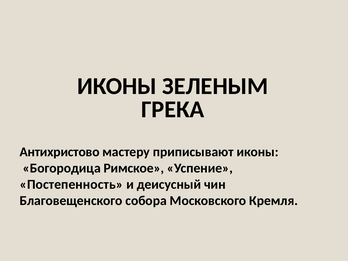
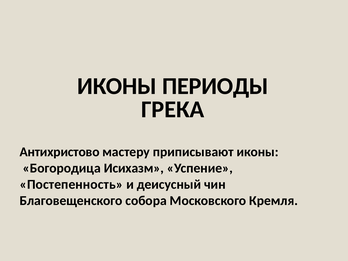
ЗЕЛЕНЫМ: ЗЕЛЕНЫМ -> ПЕРИОДЫ
Римское: Римское -> Исихазм
